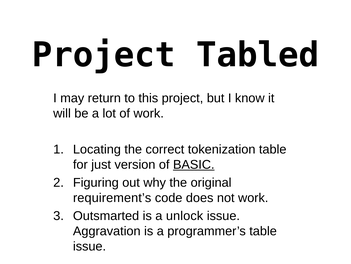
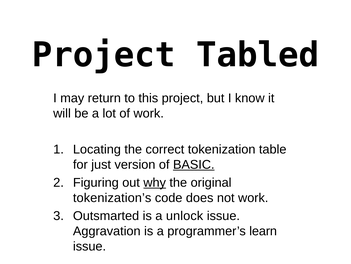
why underline: none -> present
requirement’s: requirement’s -> tokenization’s
programmer’s table: table -> learn
